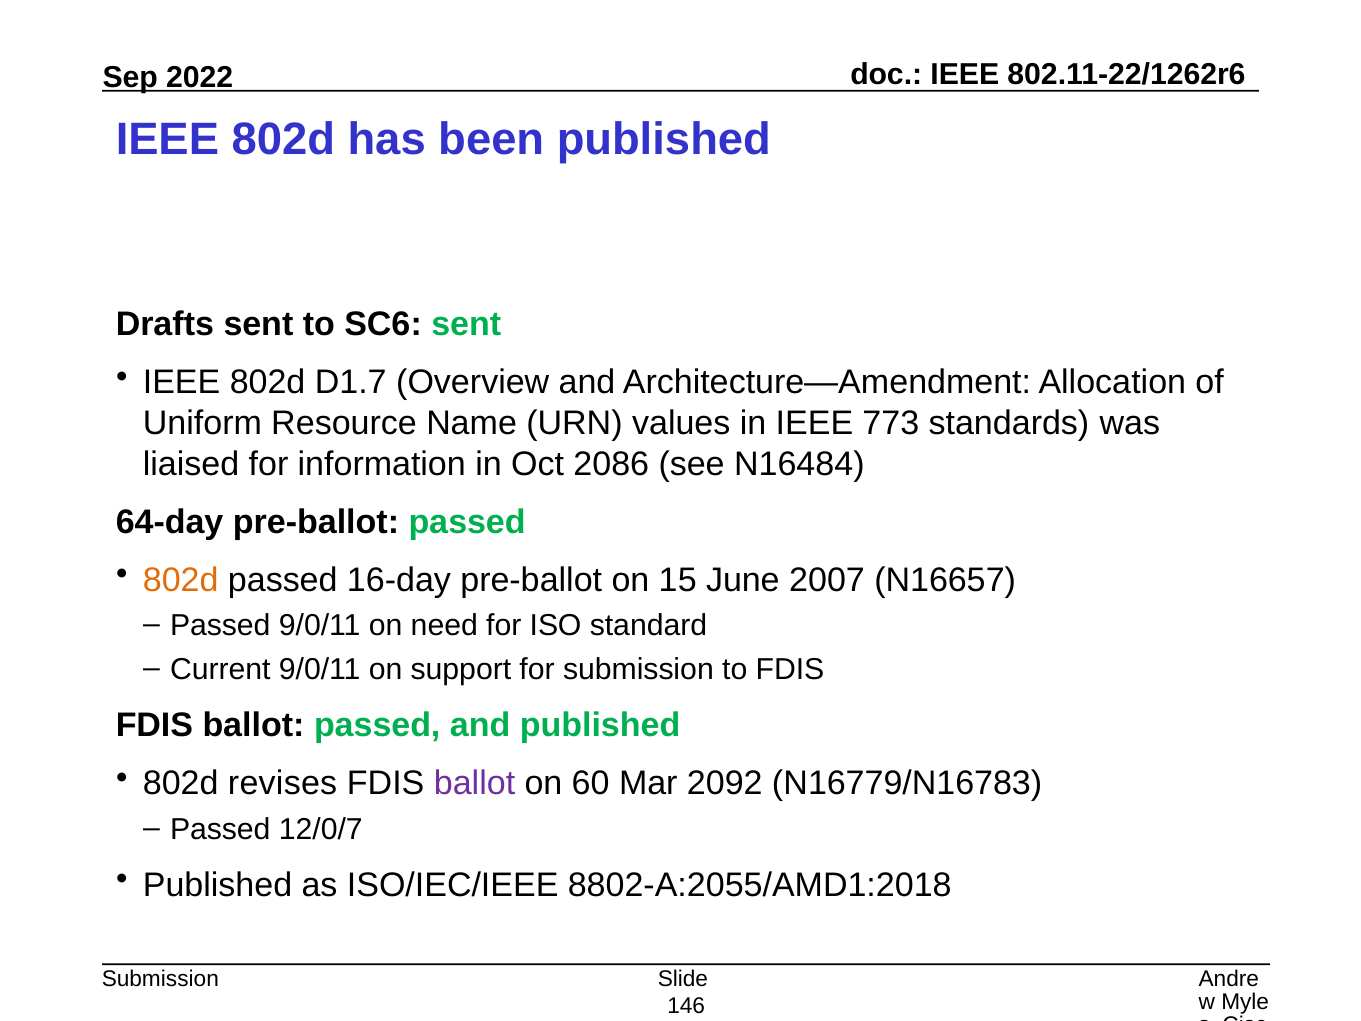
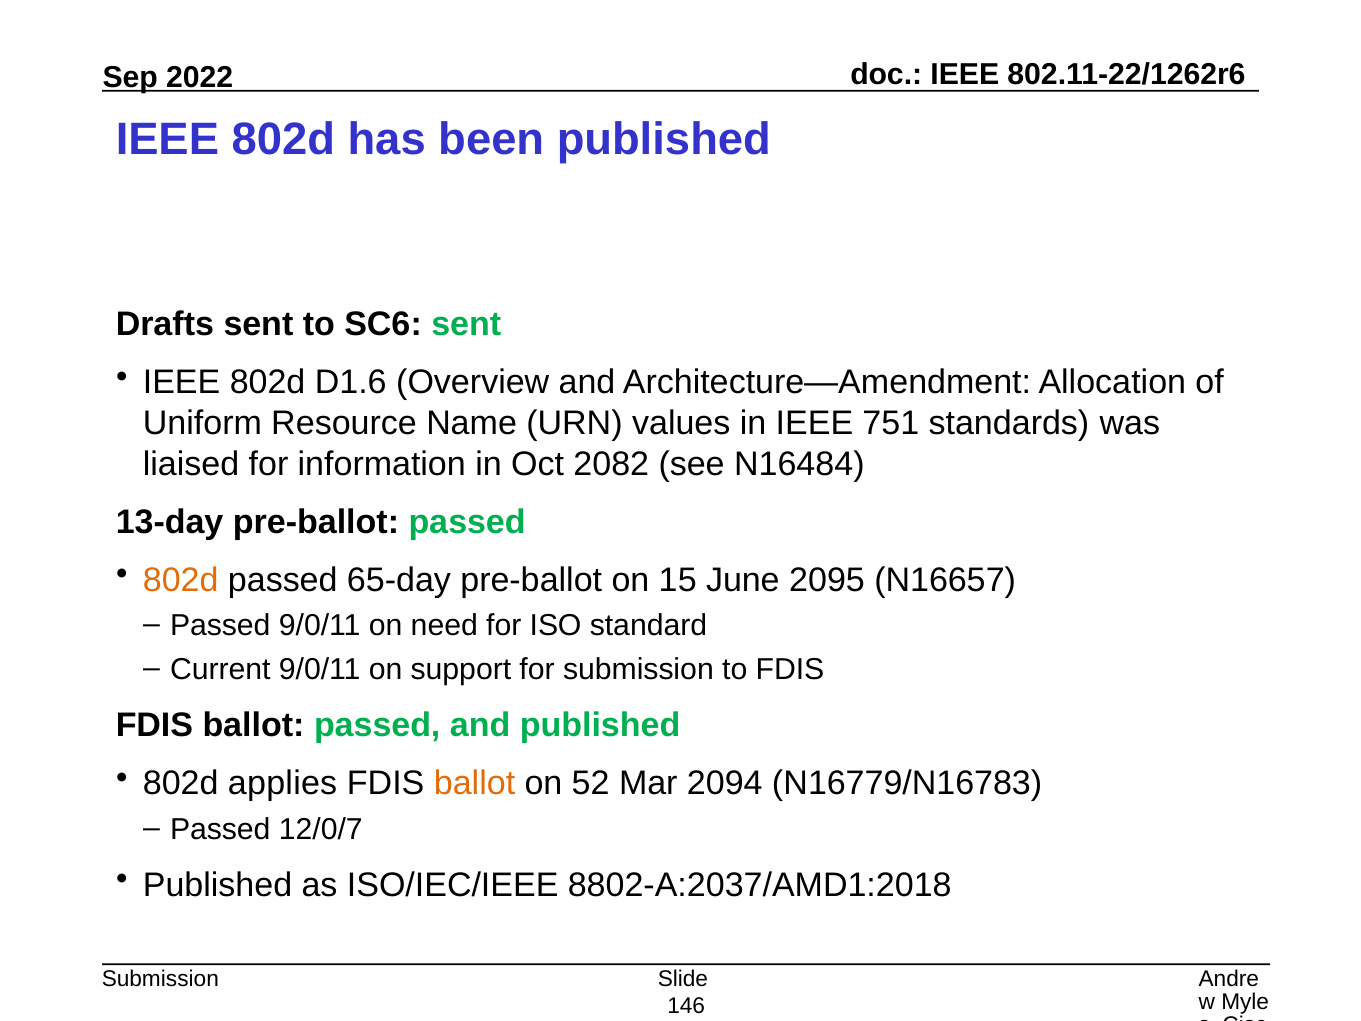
D1.7: D1.7 -> D1.6
773: 773 -> 751
2086: 2086 -> 2082
64-day: 64-day -> 13-day
16-day: 16-day -> 65-day
2007: 2007 -> 2095
revises: revises -> applies
ballot at (475, 783) colour: purple -> orange
60: 60 -> 52
2092: 2092 -> 2094
8802-A:2055/AMD1:2018: 8802-A:2055/AMD1:2018 -> 8802-A:2037/AMD1:2018
